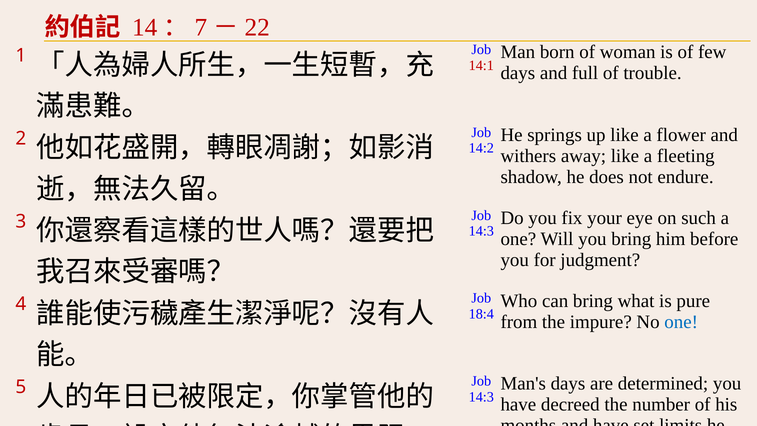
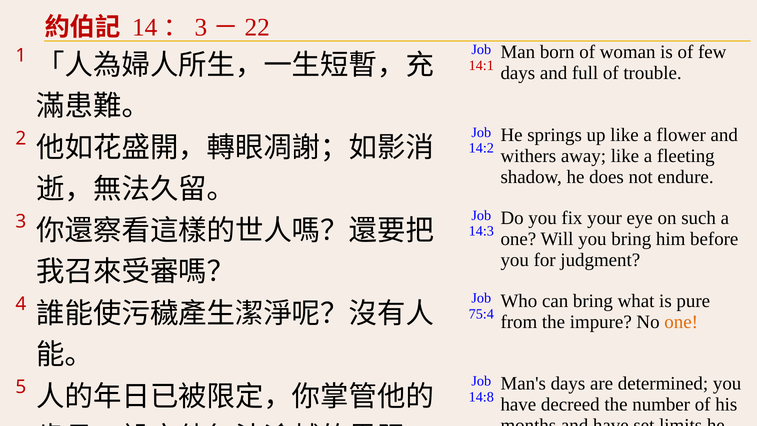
7 at (201, 27): 7 -> 3
18:4: 18:4 -> 75:4
one at (681, 322) colour: blue -> orange
14:3 at (481, 397): 14:3 -> 14:8
